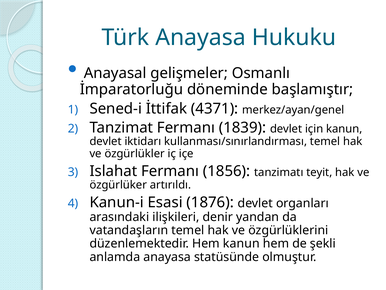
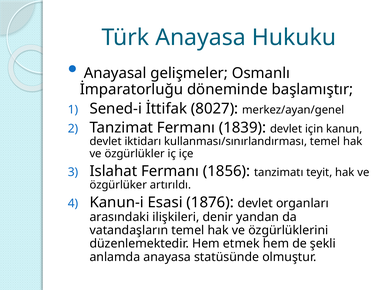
4371: 4371 -> 8027
Hem kanun: kanun -> etmek
